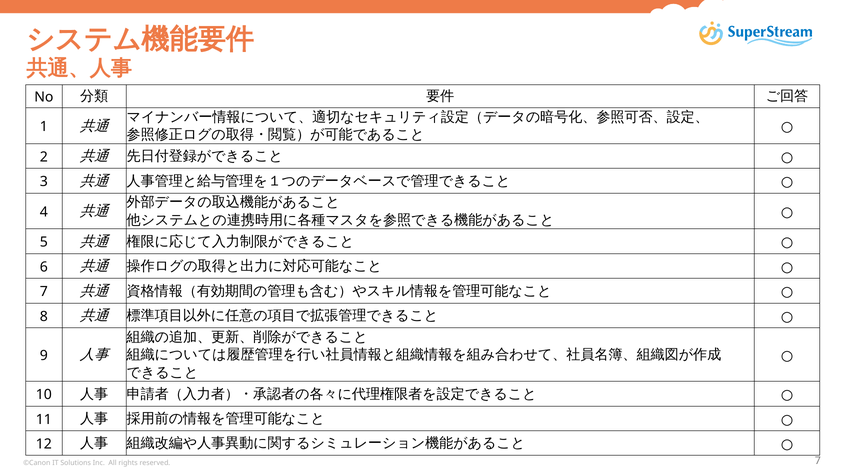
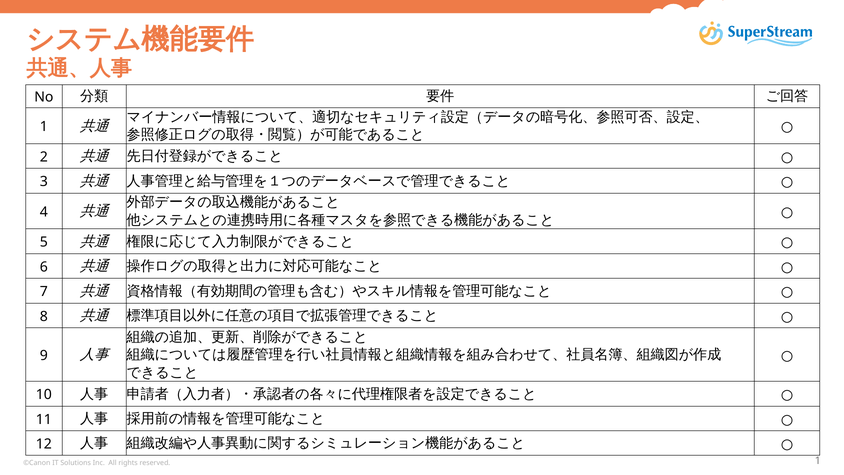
reserved 7: 7 -> 1
